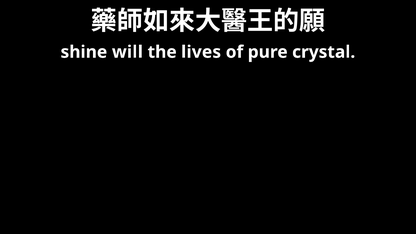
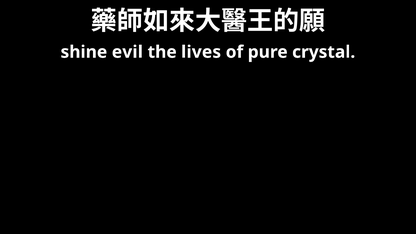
will: will -> evil
